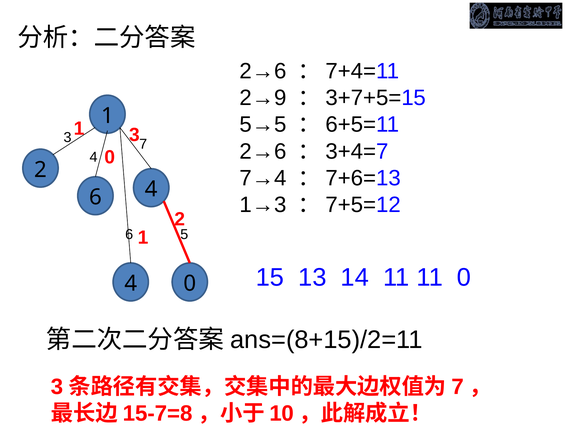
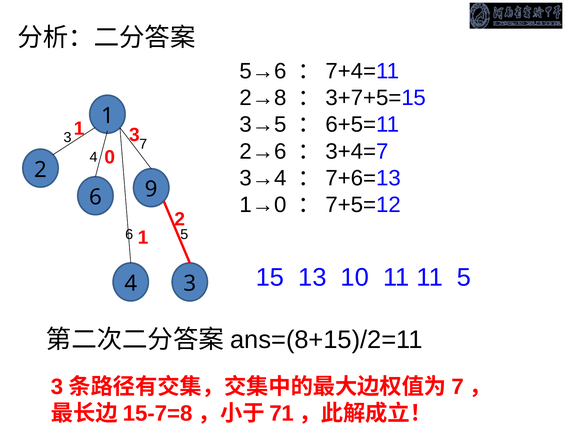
2→6 at (263, 71): 2→6 -> 5→6
2→9: 2→9 -> 2→8
5→5: 5→5 -> 3→5
7→4: 7→4 -> 3→4
6 4: 4 -> 9
1→3: 1→3 -> 1→0
14: 14 -> 10
11 0: 0 -> 5
4 0: 0 -> 3
10: 10 -> 71
